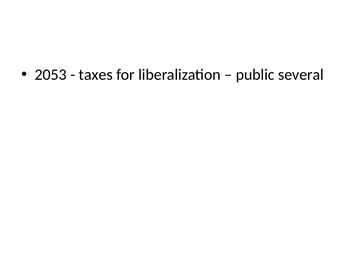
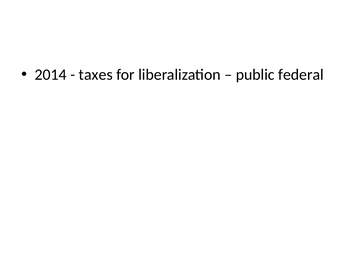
2053: 2053 -> 2014
several: several -> federal
